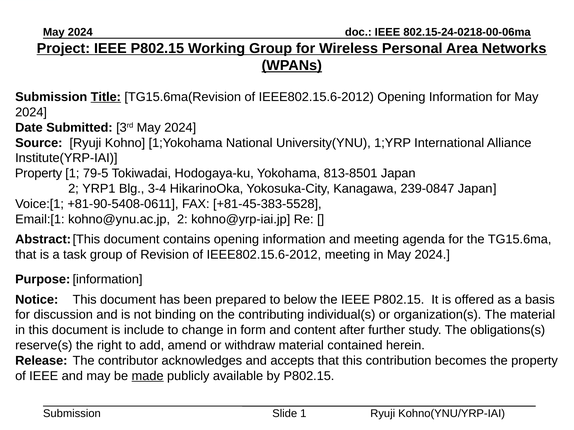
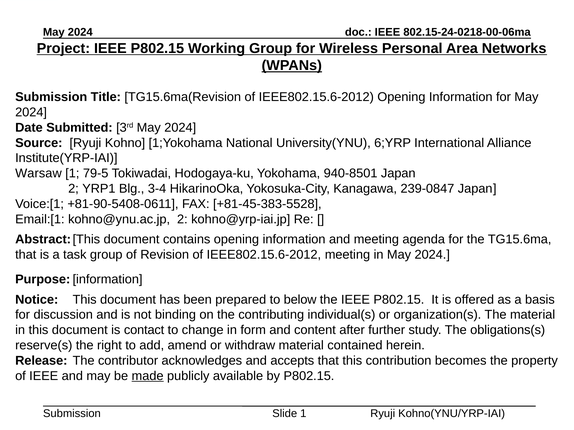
Title underline: present -> none
1;YRP: 1;YRP -> 6;YRP
Property at (39, 174): Property -> Warsaw
813-8501: 813-8501 -> 940-8501
include: include -> contact
